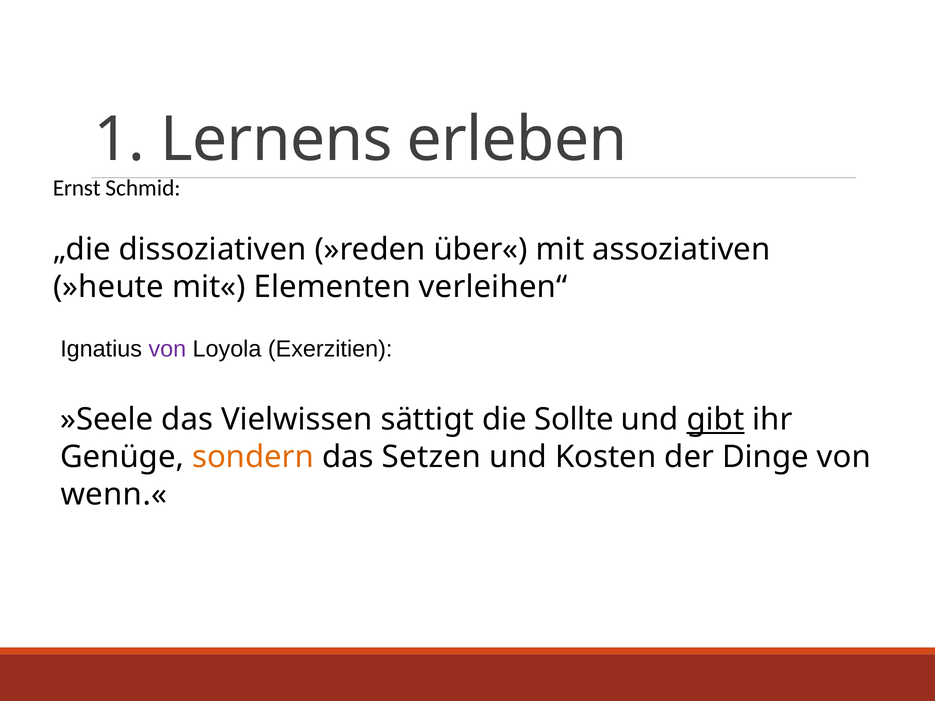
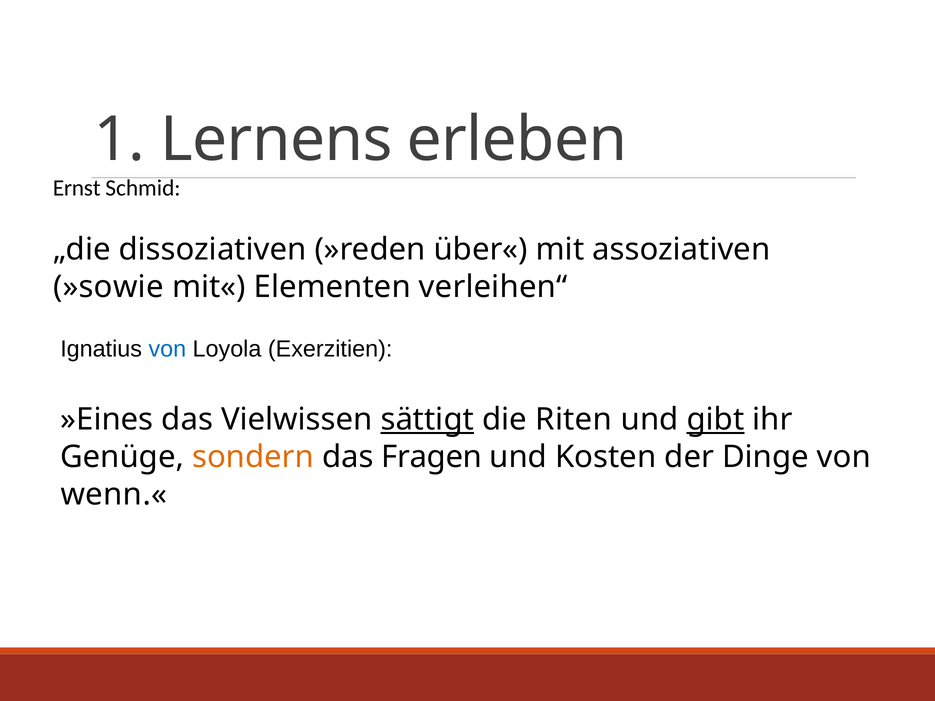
»heute: »heute -> »sowie
von at (167, 349) colour: purple -> blue
»Seele: »Seele -> »Eines
sättigt underline: none -> present
Sollte: Sollte -> Riten
Setzen: Setzen -> Fragen
